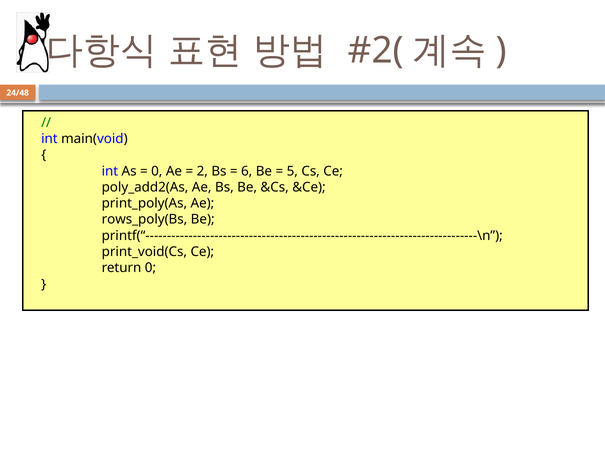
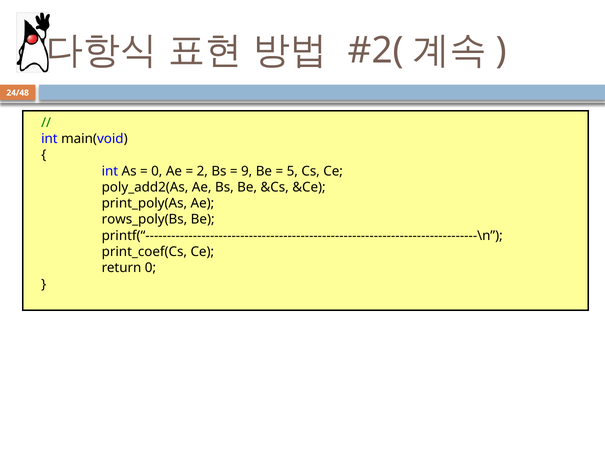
6: 6 -> 9
print_void(Cs: print_void(Cs -> print_coef(Cs
